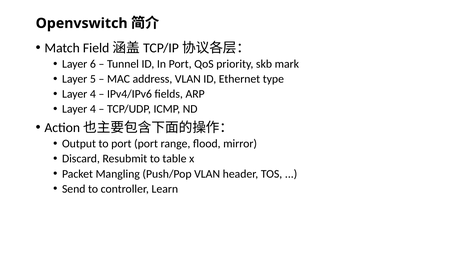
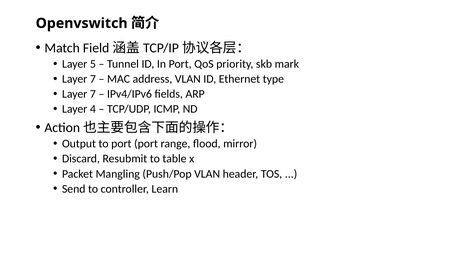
6: 6 -> 5
5 at (93, 79): 5 -> 7
4 at (93, 94): 4 -> 7
